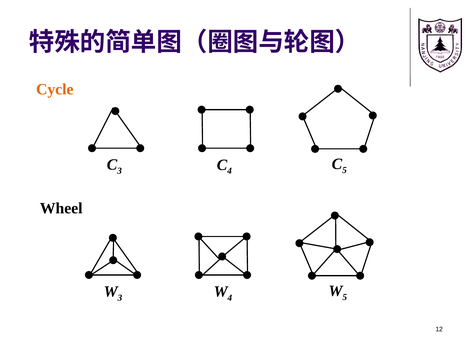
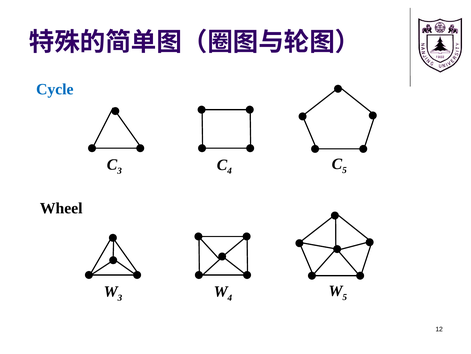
Cycle colour: orange -> blue
